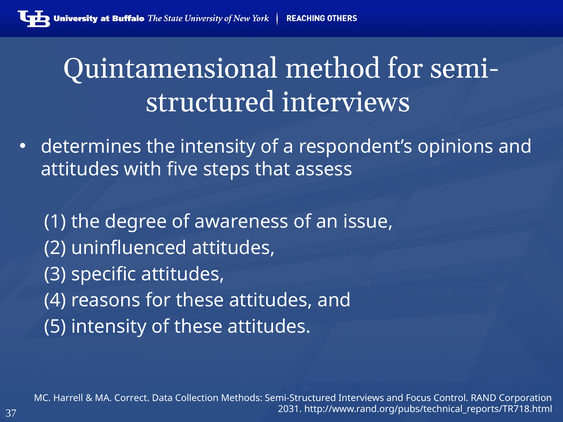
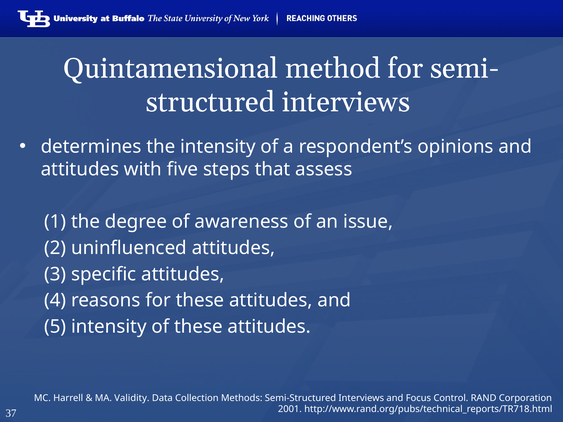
Correct: Correct -> Validity
2031: 2031 -> 2001
